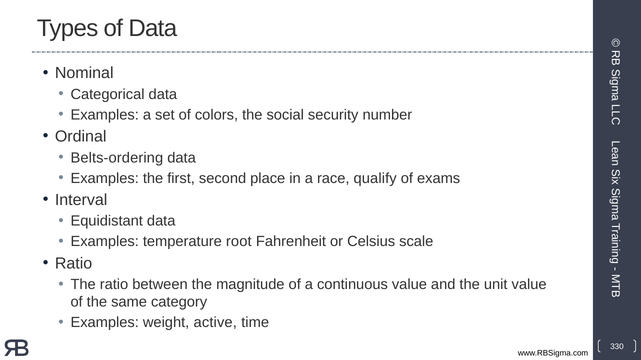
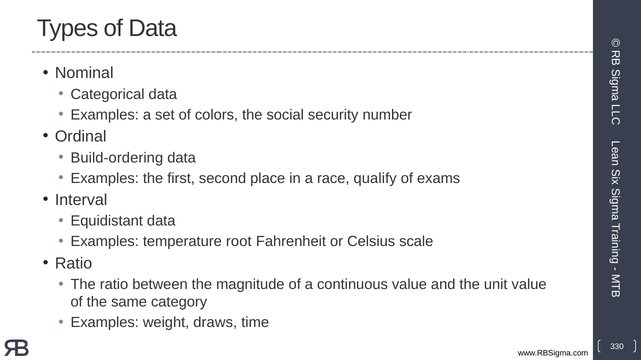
Belts-ordering: Belts-ordering -> Build-ordering
active: active -> draws
